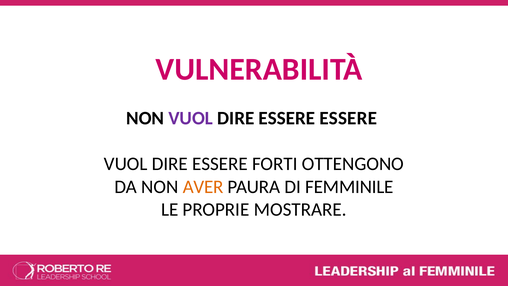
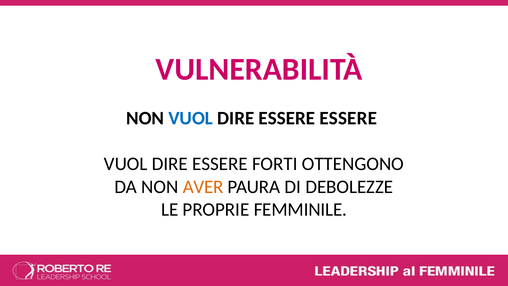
VUOL at (191, 118) colour: purple -> blue
FEMMINILE: FEMMINILE -> DEBOLEZZE
MOSTRARE: MOSTRARE -> FEMMINILE
